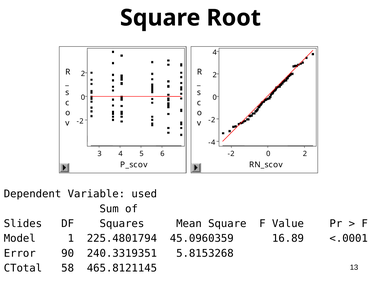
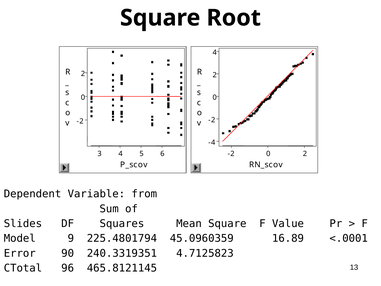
used: used -> from
1: 1 -> 9
5.8153268: 5.8153268 -> 4.7125823
58: 58 -> 96
